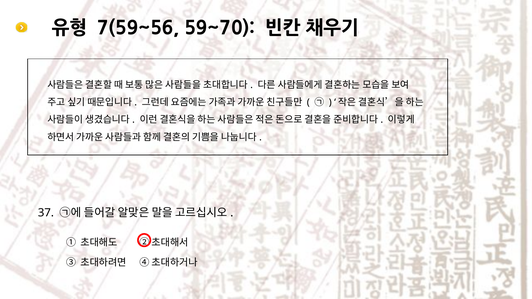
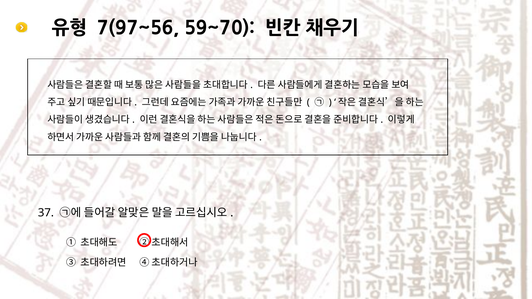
7(59~56: 7(59~56 -> 7(97~56
